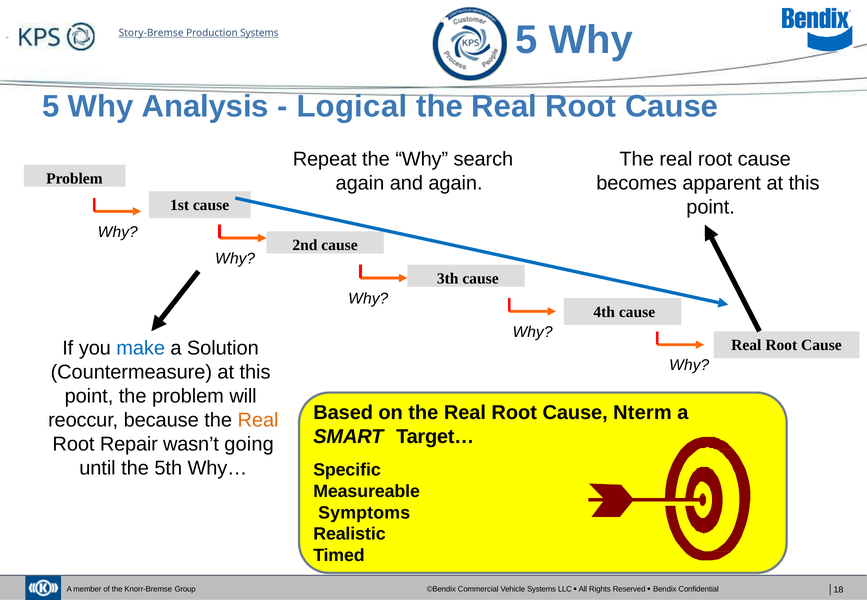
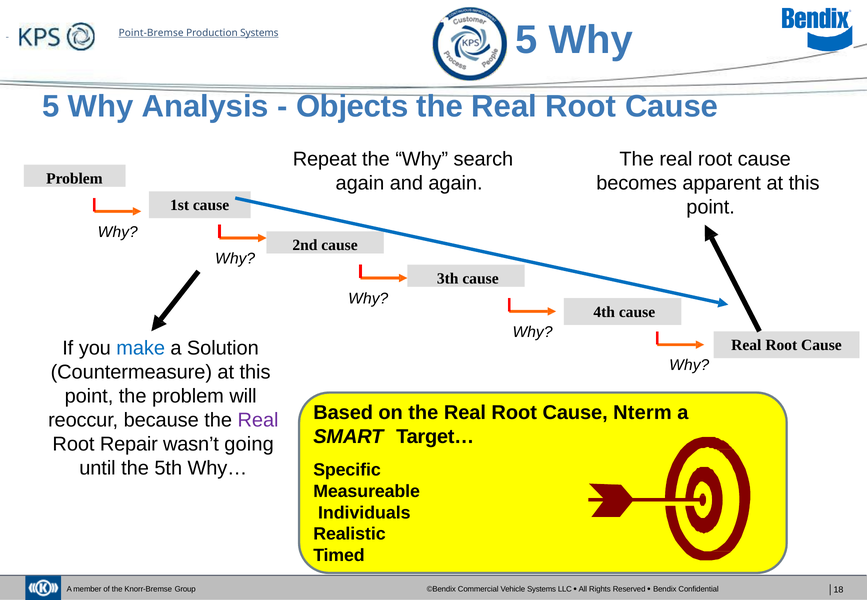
Story-Bremse: Story-Bremse -> Point-Bremse
Logical: Logical -> Objects
Real at (258, 420) colour: orange -> purple
Symptoms: Symptoms -> Individuals
